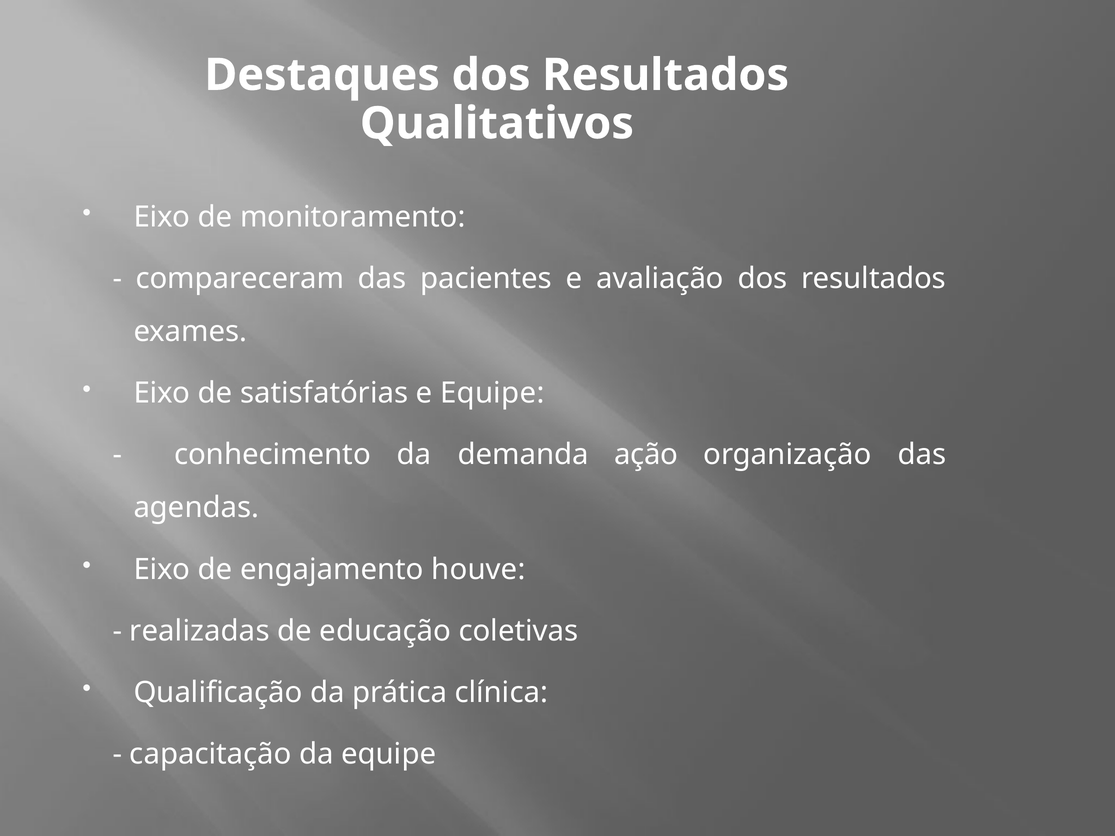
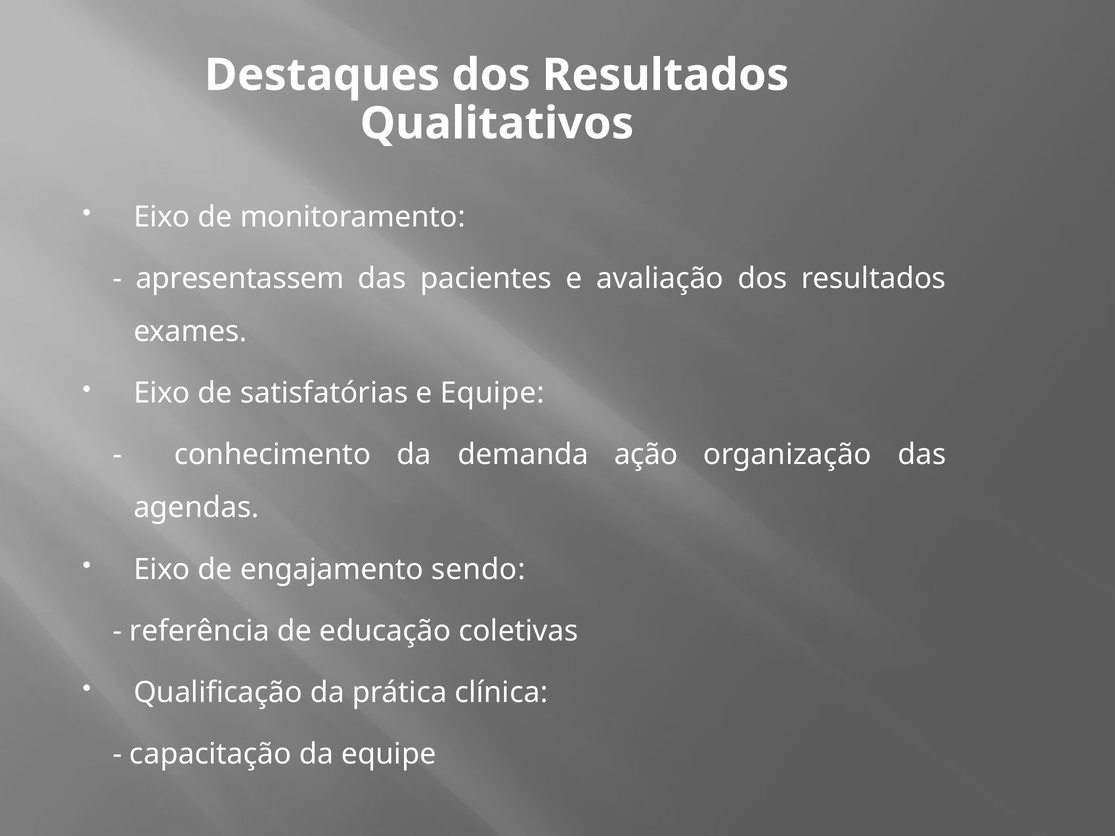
compareceram: compareceram -> apresentassem
houve: houve -> sendo
realizadas: realizadas -> referência
